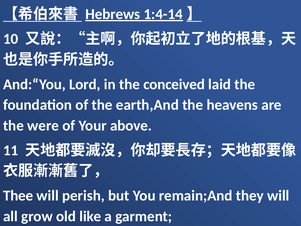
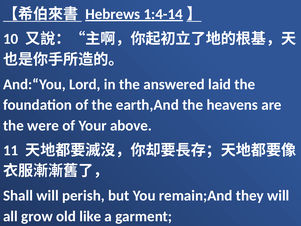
conceived: conceived -> answered
Thee: Thee -> Shall
